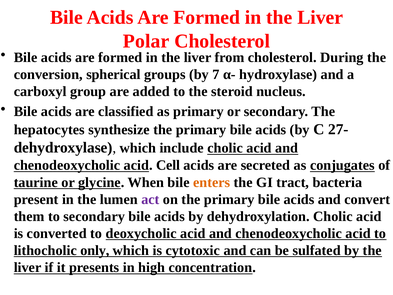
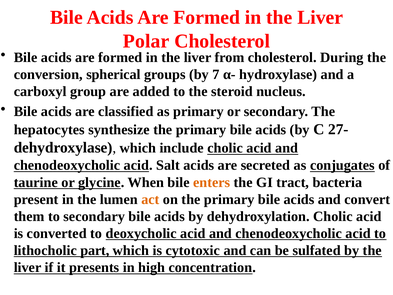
Cell: Cell -> Salt
act colour: purple -> orange
only: only -> part
